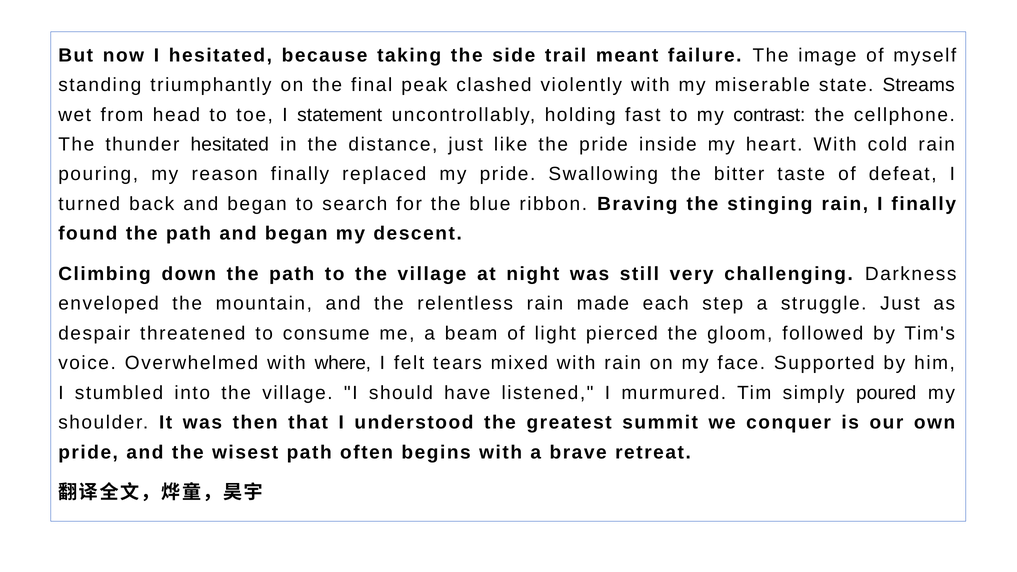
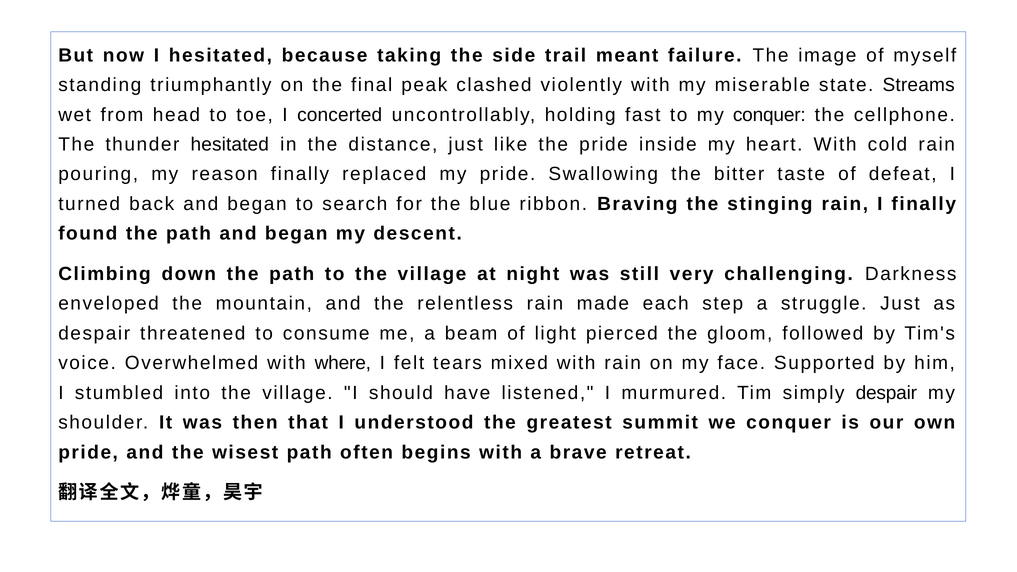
statement: statement -> concerted
my contrast: contrast -> conquer
simply poured: poured -> despair
